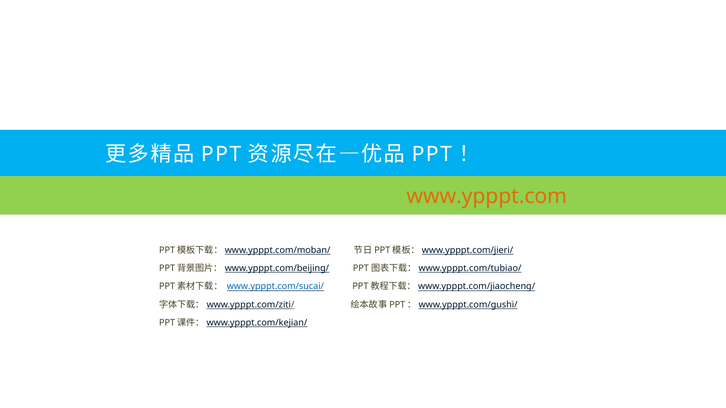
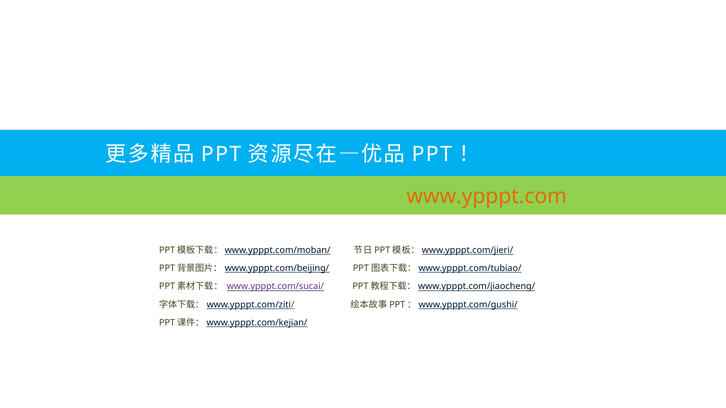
www.ypppt.com/sucai/ colour: blue -> purple
